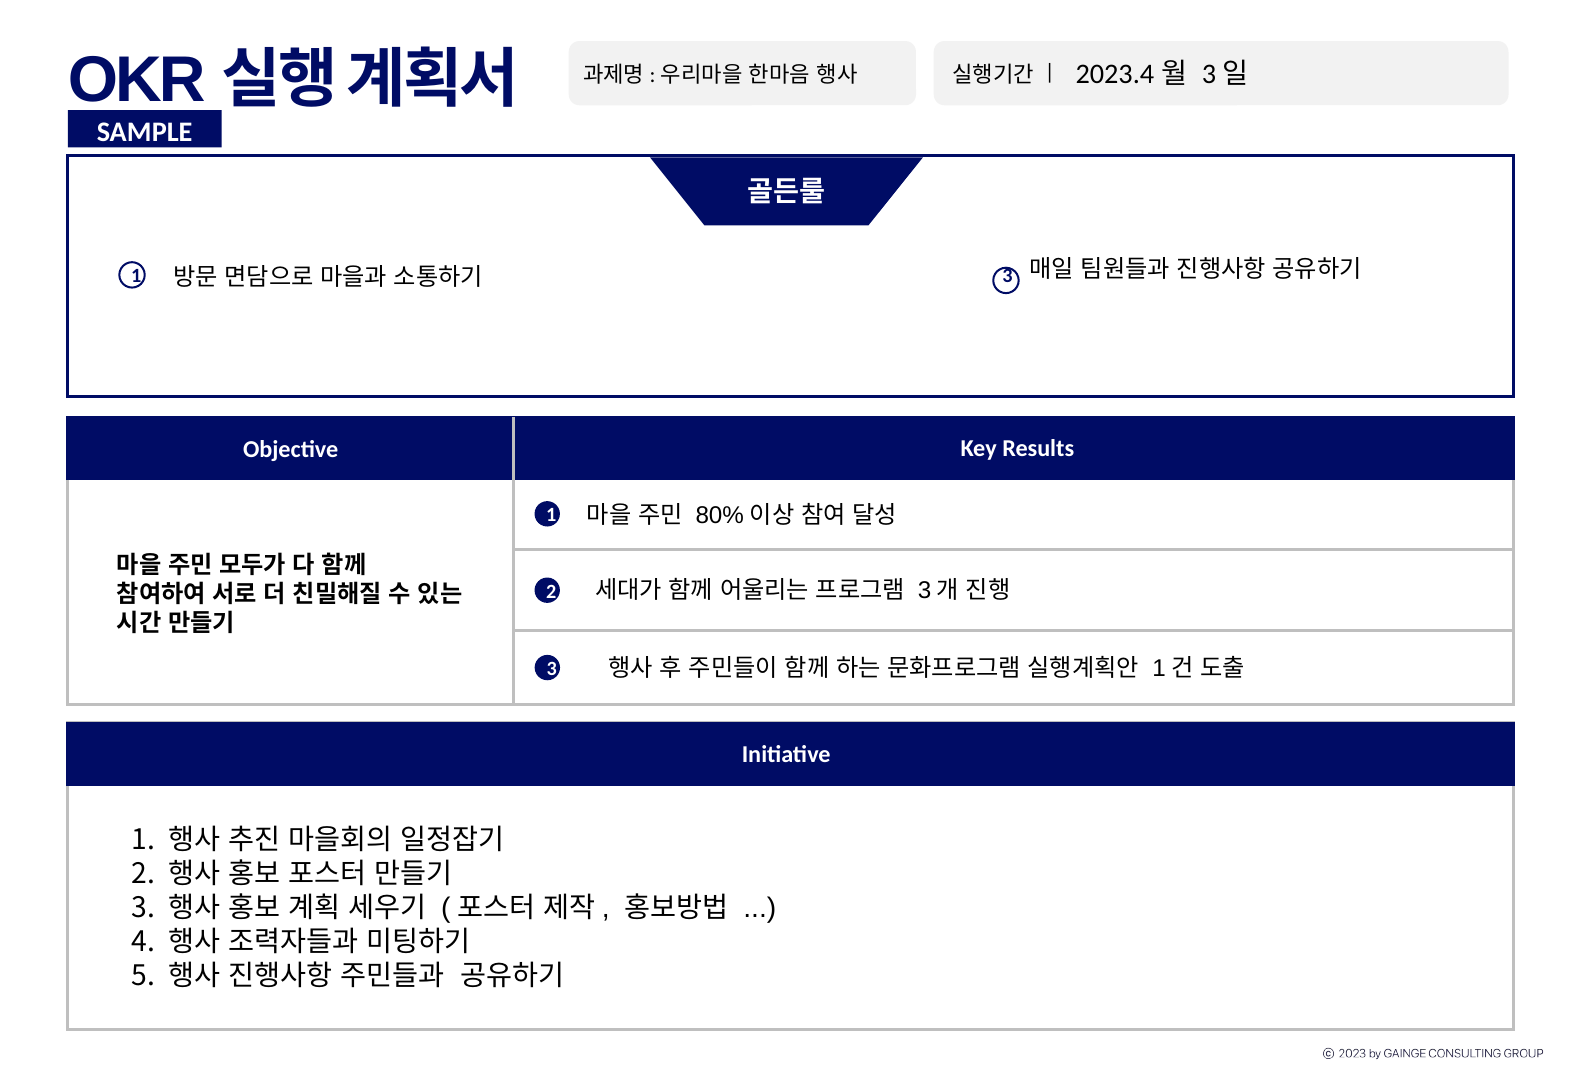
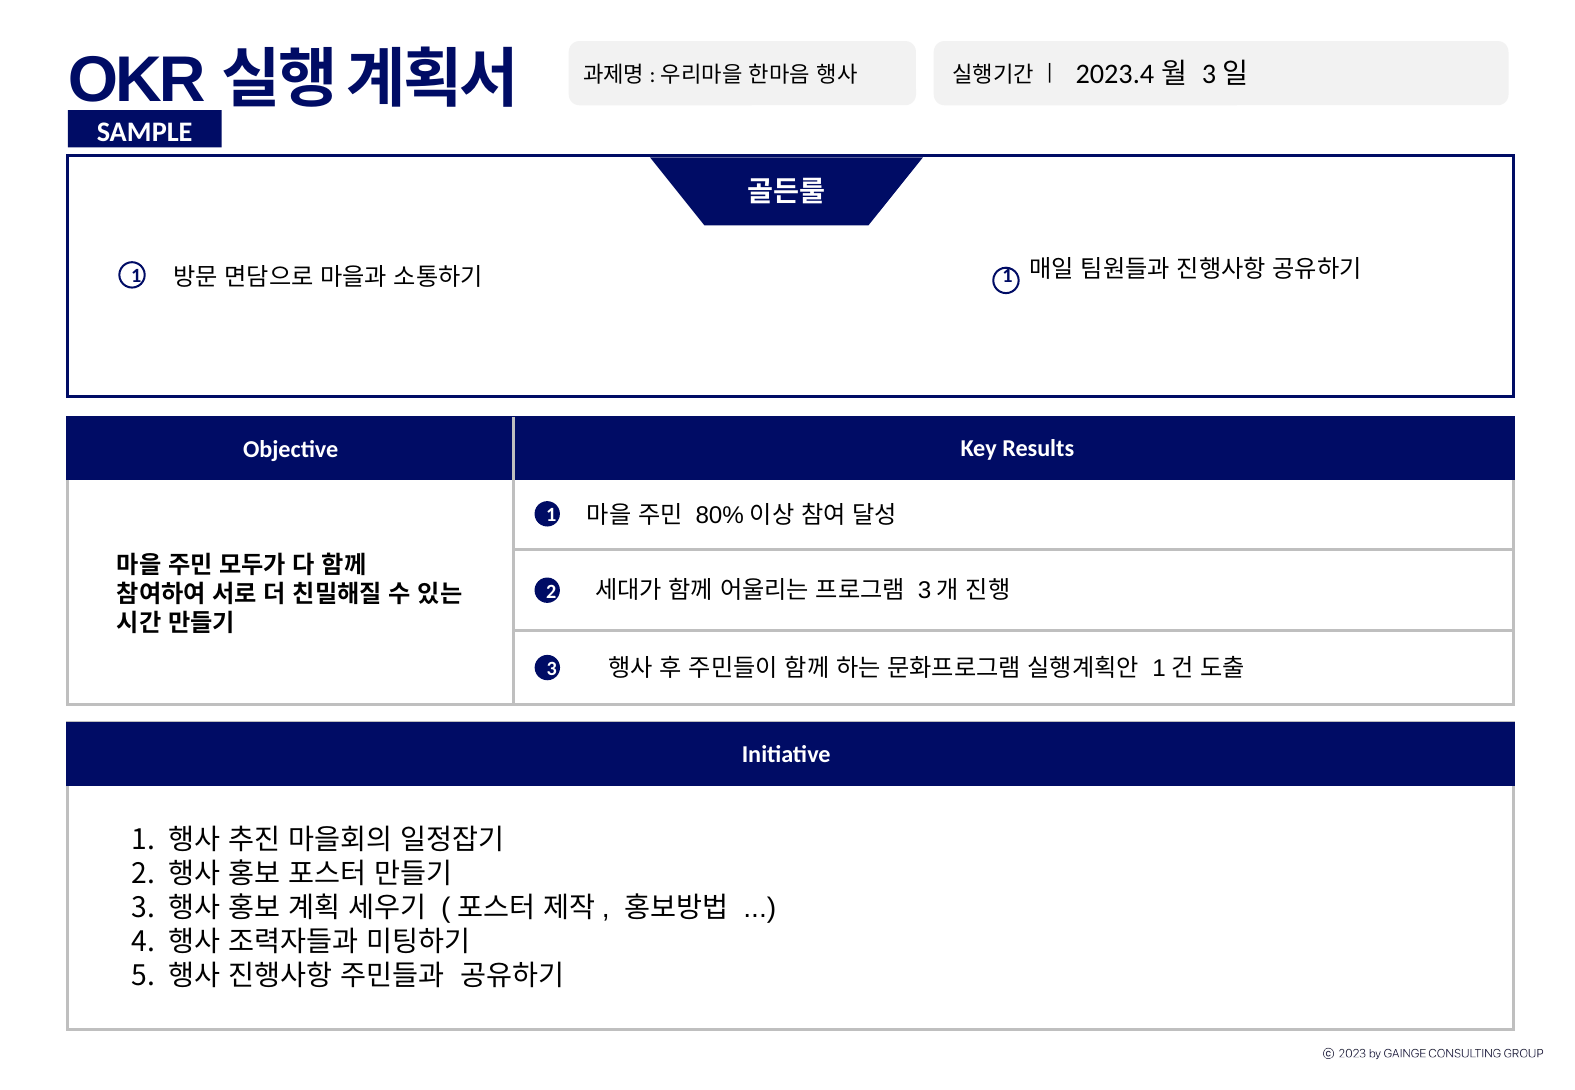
3 at (1007, 276): 3 -> 1
